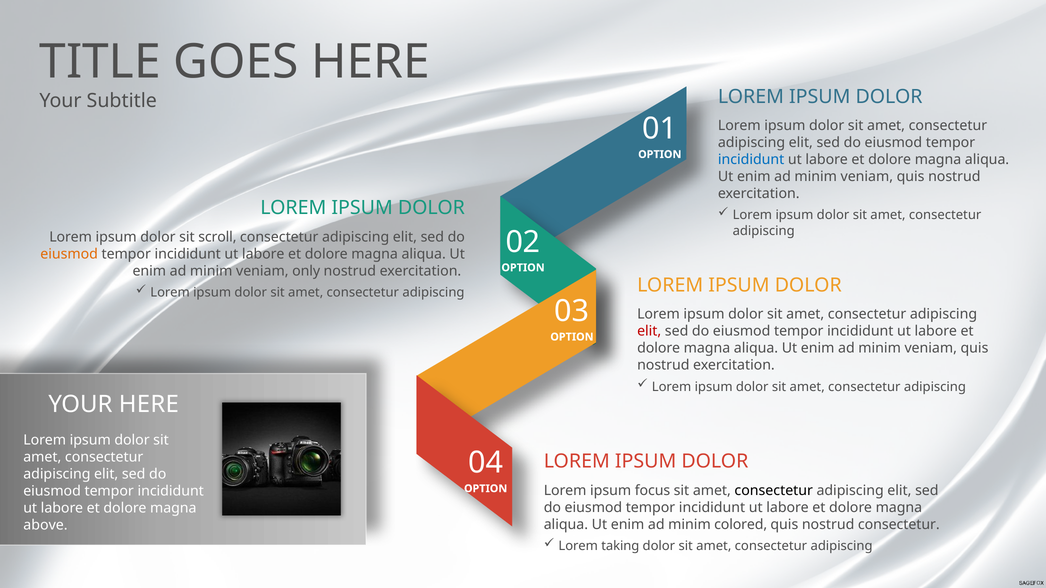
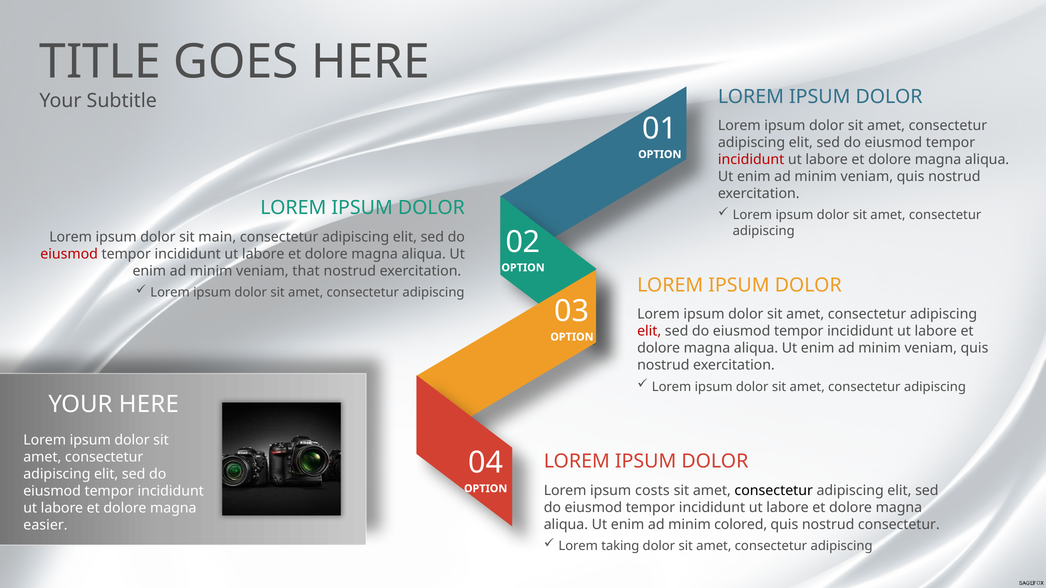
incididunt at (751, 160) colour: blue -> red
scroll: scroll -> main
eiusmod at (69, 254) colour: orange -> red
only: only -> that
focus: focus -> costs
above: above -> easier
